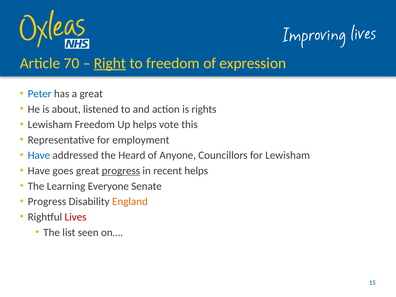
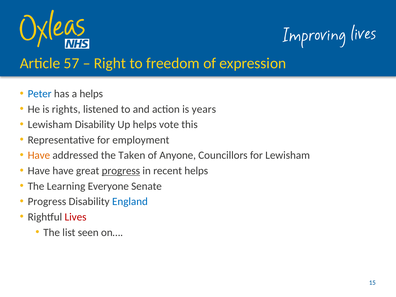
70: 70 -> 57
Right underline: present -> none
a great: great -> helps
about: about -> rights
rights: rights -> years
Lewisham Freedom: Freedom -> Disability
Have at (39, 155) colour: blue -> orange
Heard: Heard -> Taken
Have goes: goes -> have
England colour: orange -> blue
